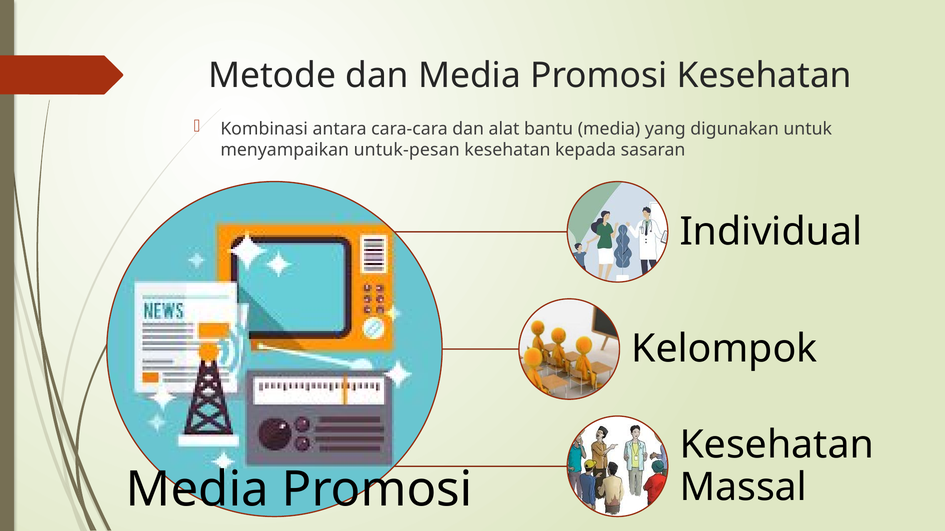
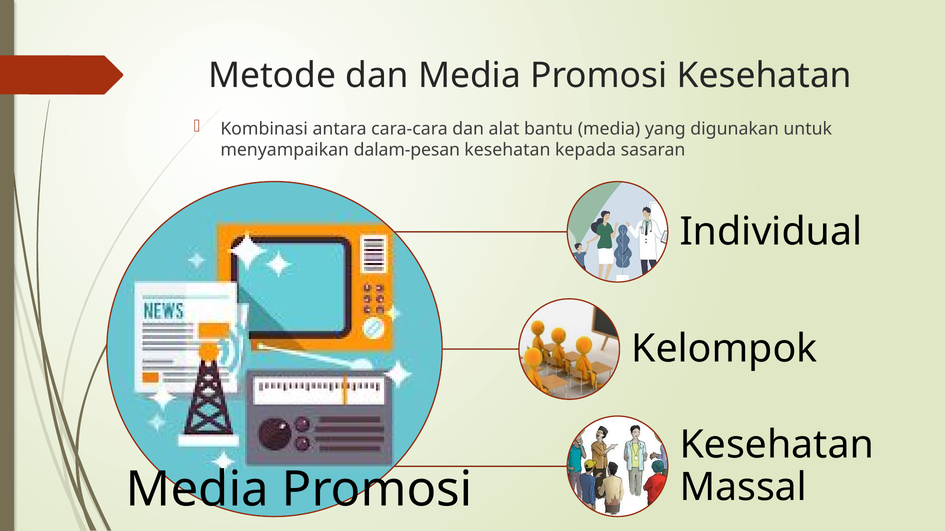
untuk-pesan: untuk-pesan -> dalam-pesan
